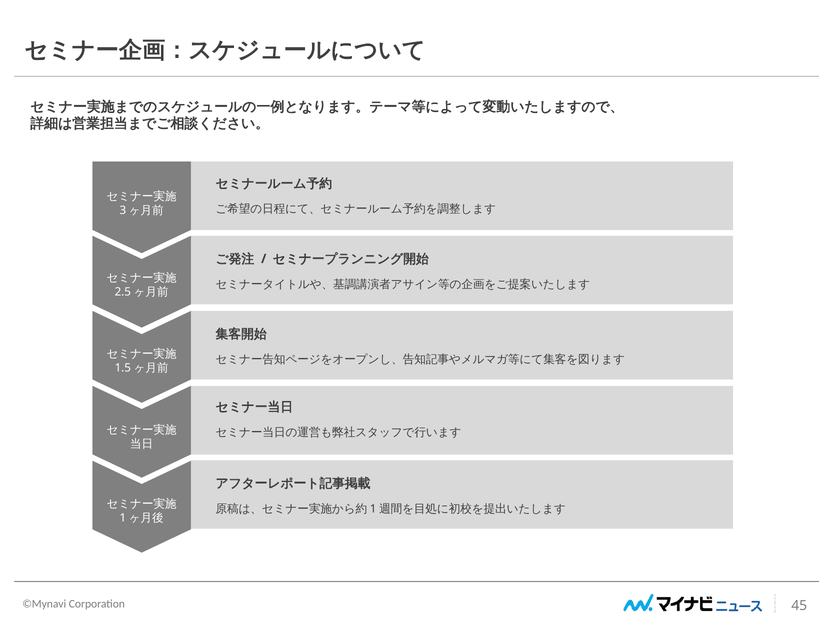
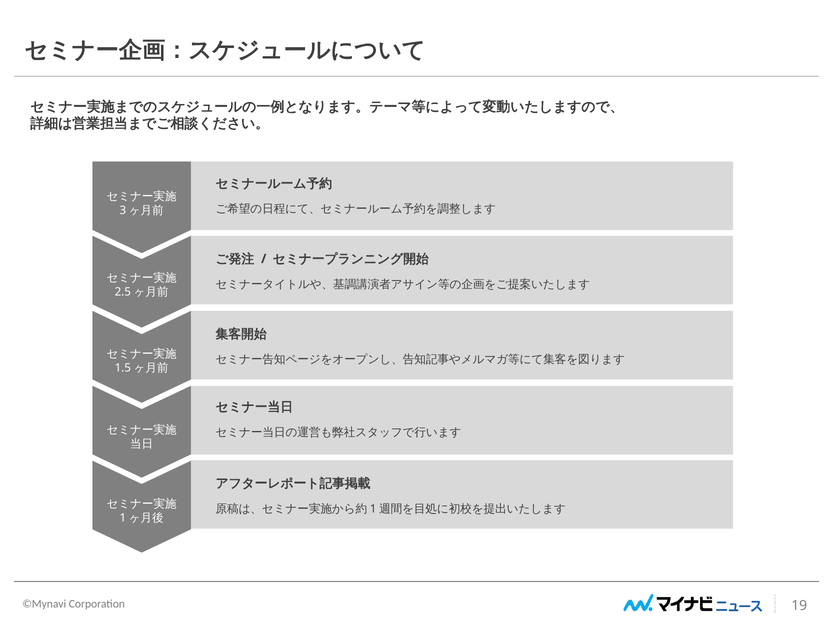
45: 45 -> 19
